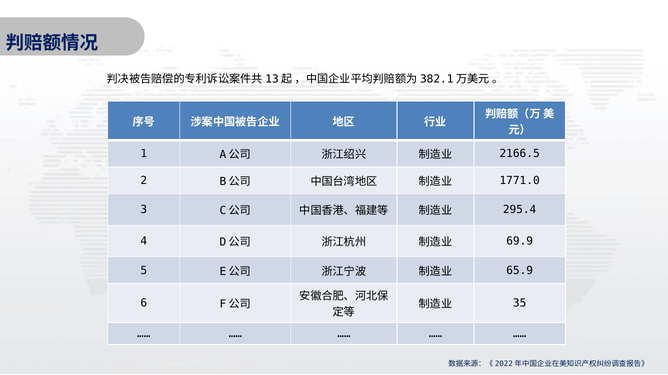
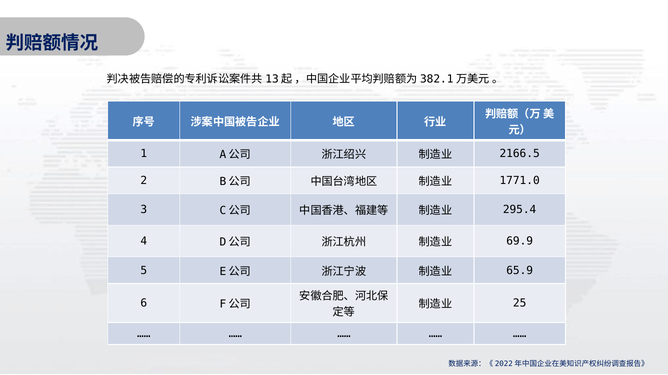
35: 35 -> 25
